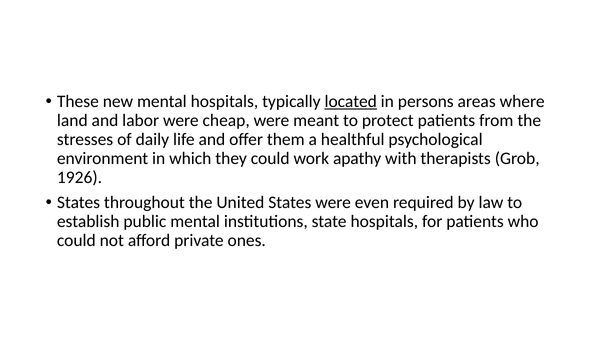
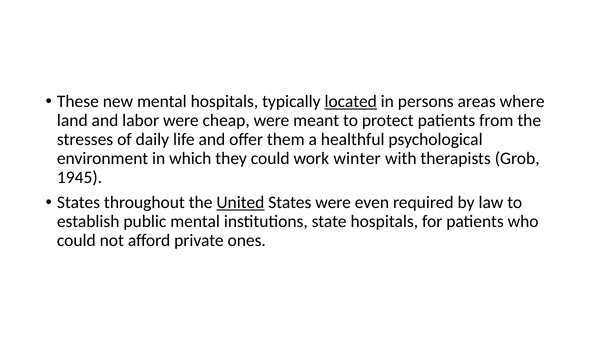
apathy: apathy -> winter
1926: 1926 -> 1945
United underline: none -> present
